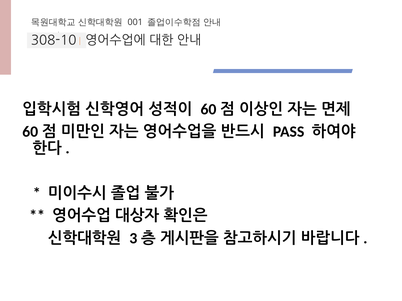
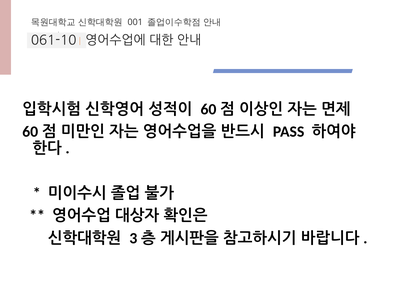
308-10: 308-10 -> 061-10
